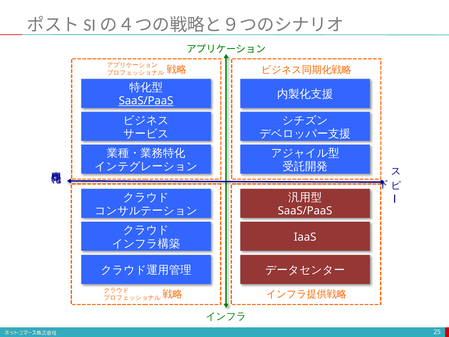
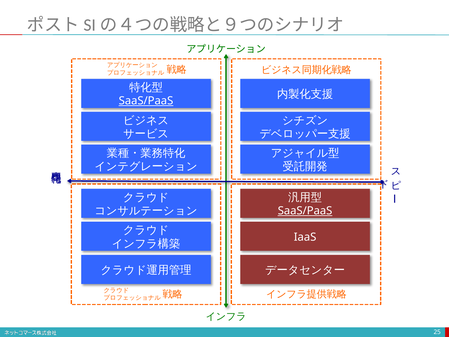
SaaS/PaaS at (305, 211) underline: none -> present
